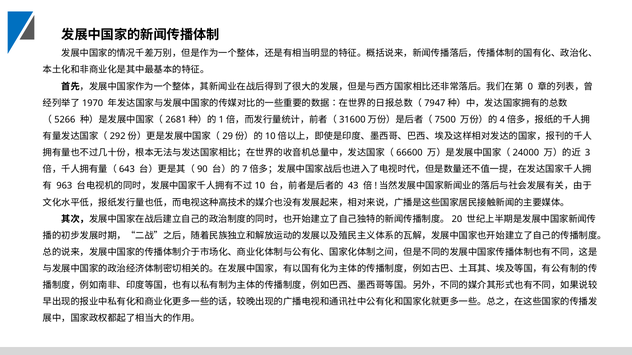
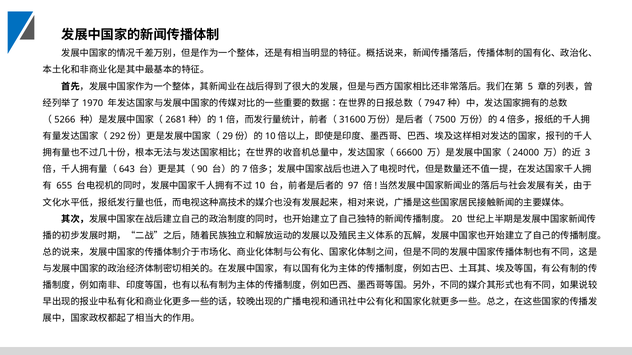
0: 0 -> 5
963: 963 -> 655
43: 43 -> 97
